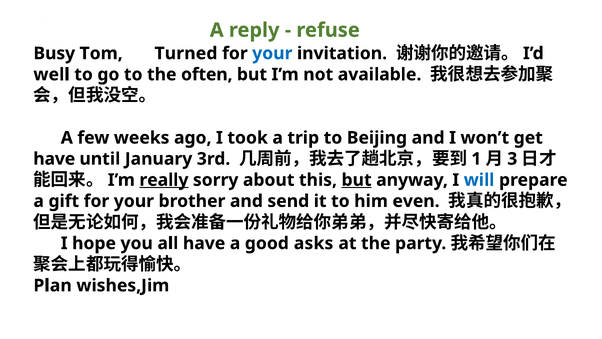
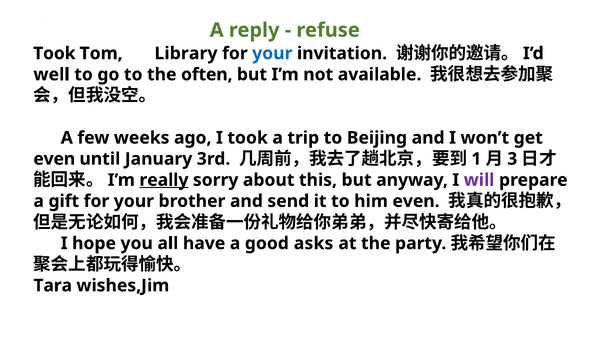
Busy at (54, 53): Busy -> Took
Turned: Turned -> Library
have at (54, 159): have -> even
but at (357, 180) underline: present -> none
will colour: blue -> purple
Plan: Plan -> Tara
